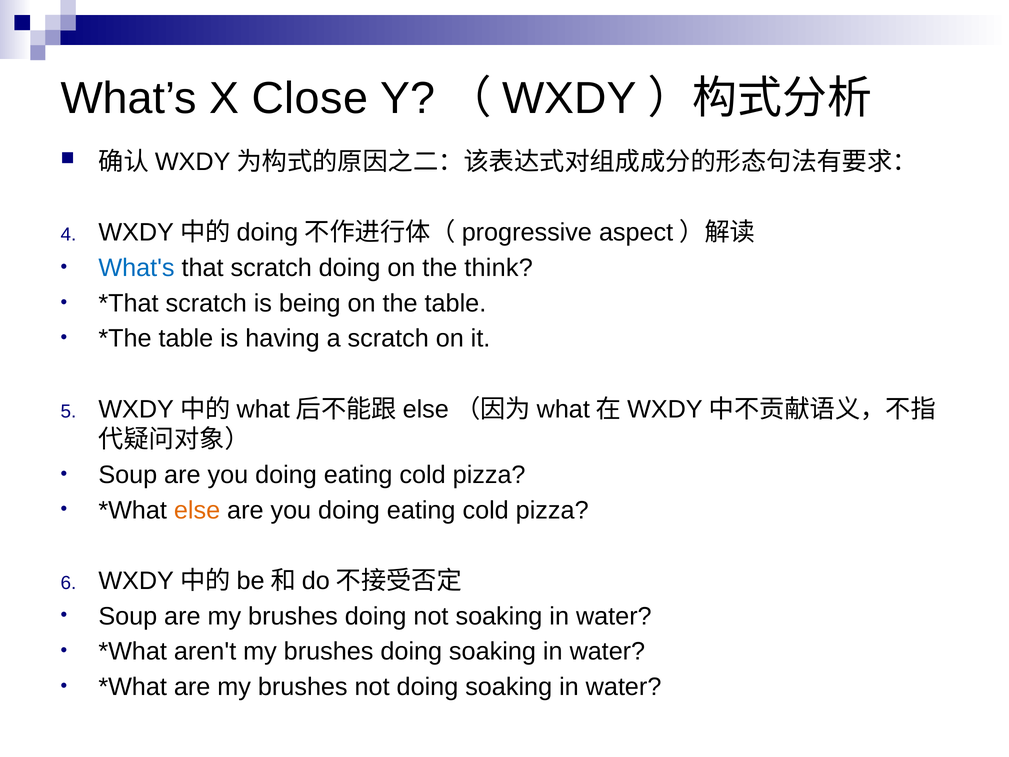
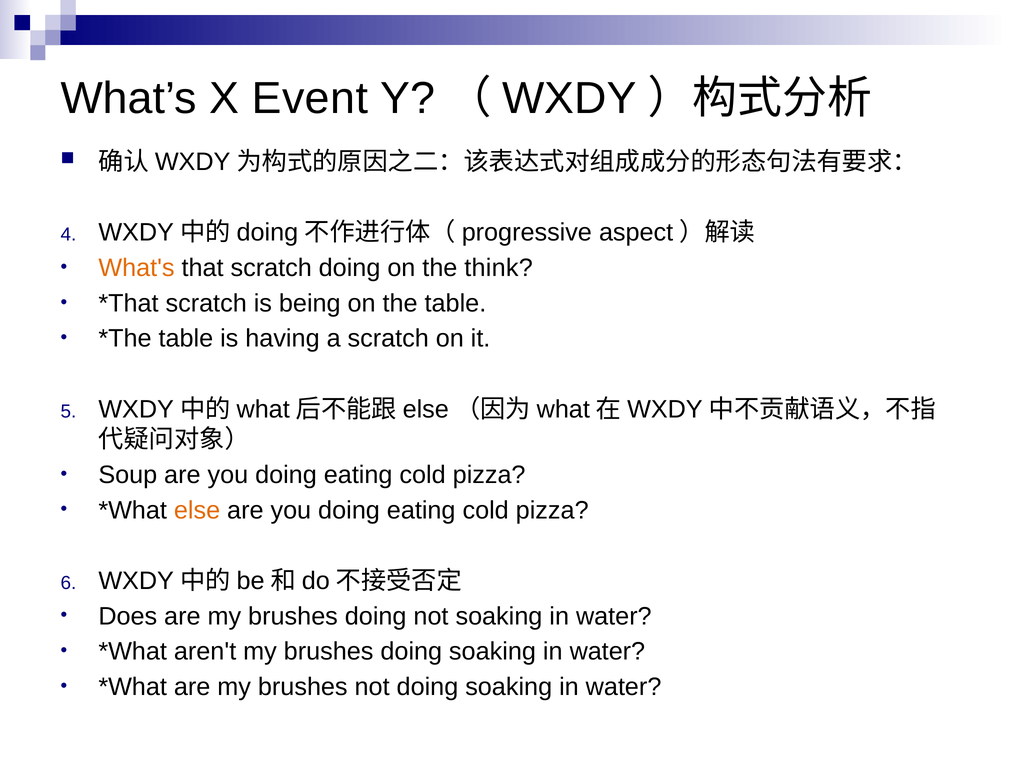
Close: Close -> Event
What's colour: blue -> orange
Soup at (128, 616): Soup -> Does
